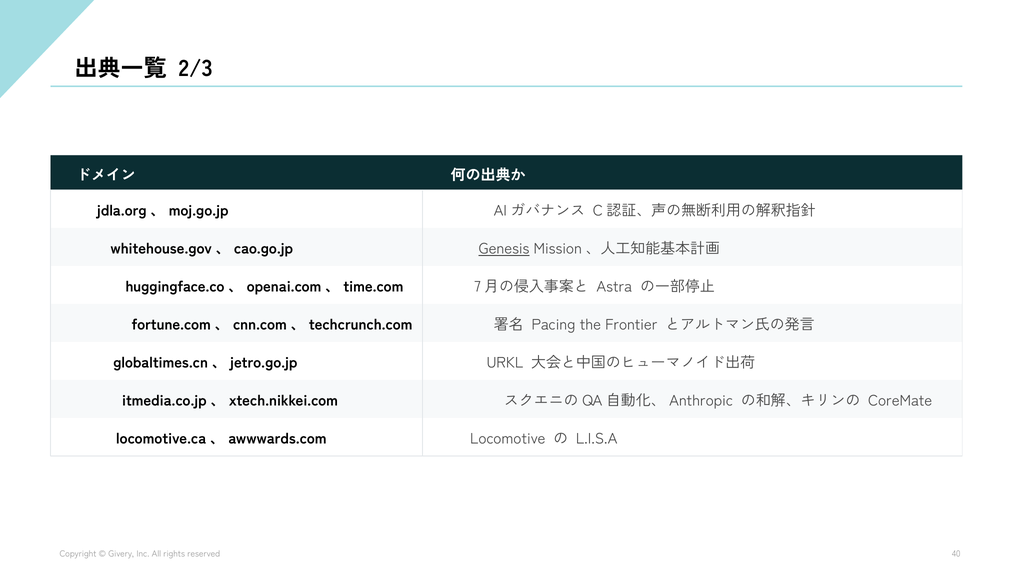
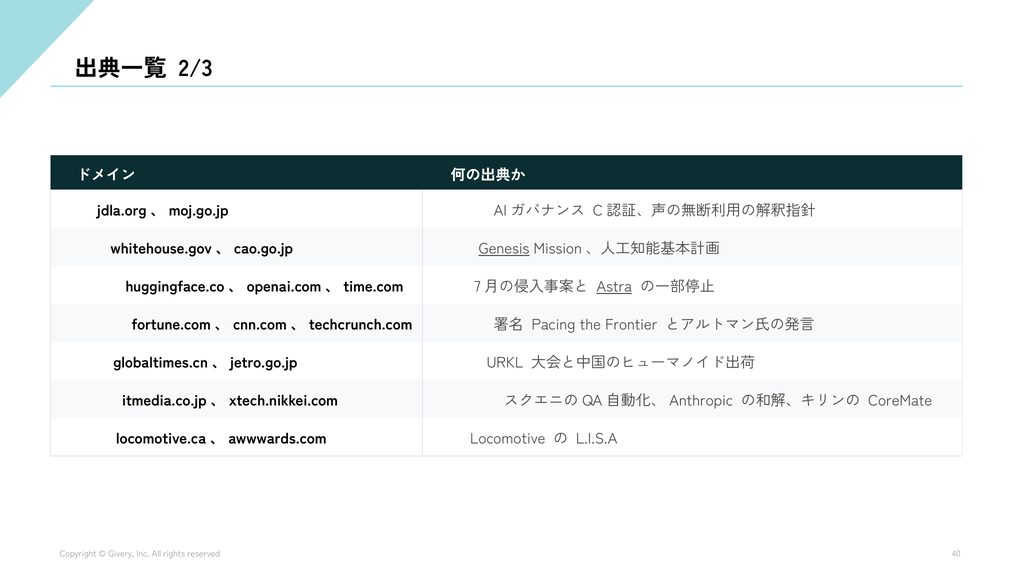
Astra underline: none -> present
